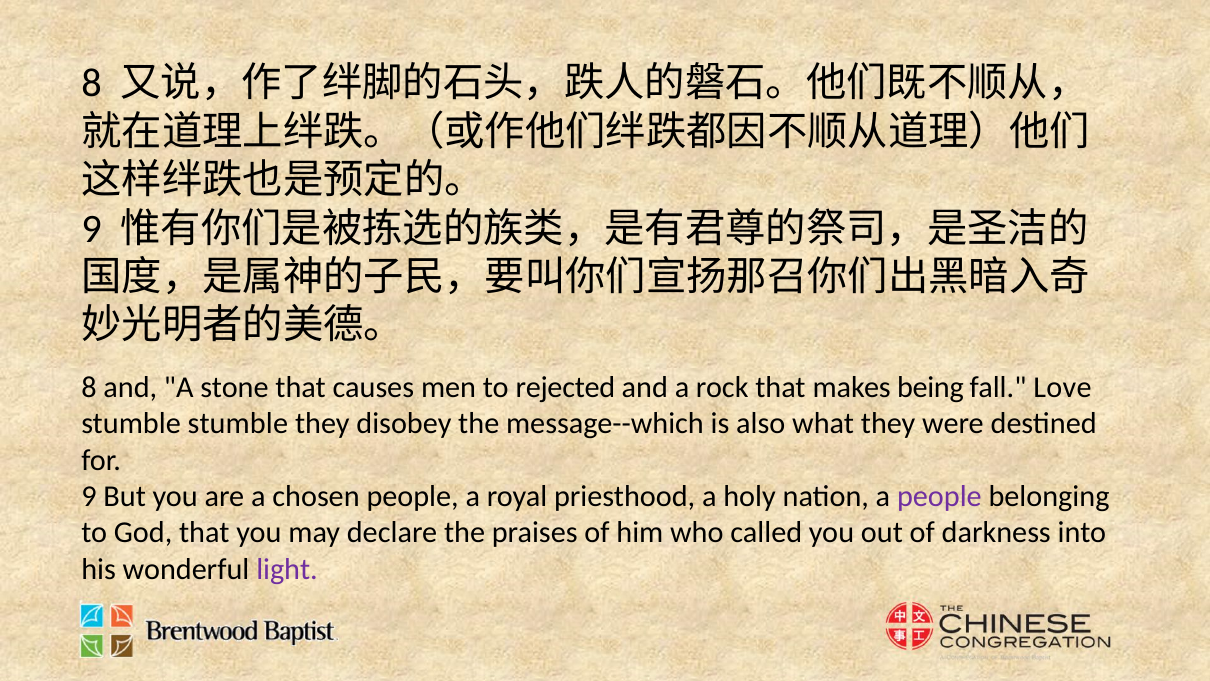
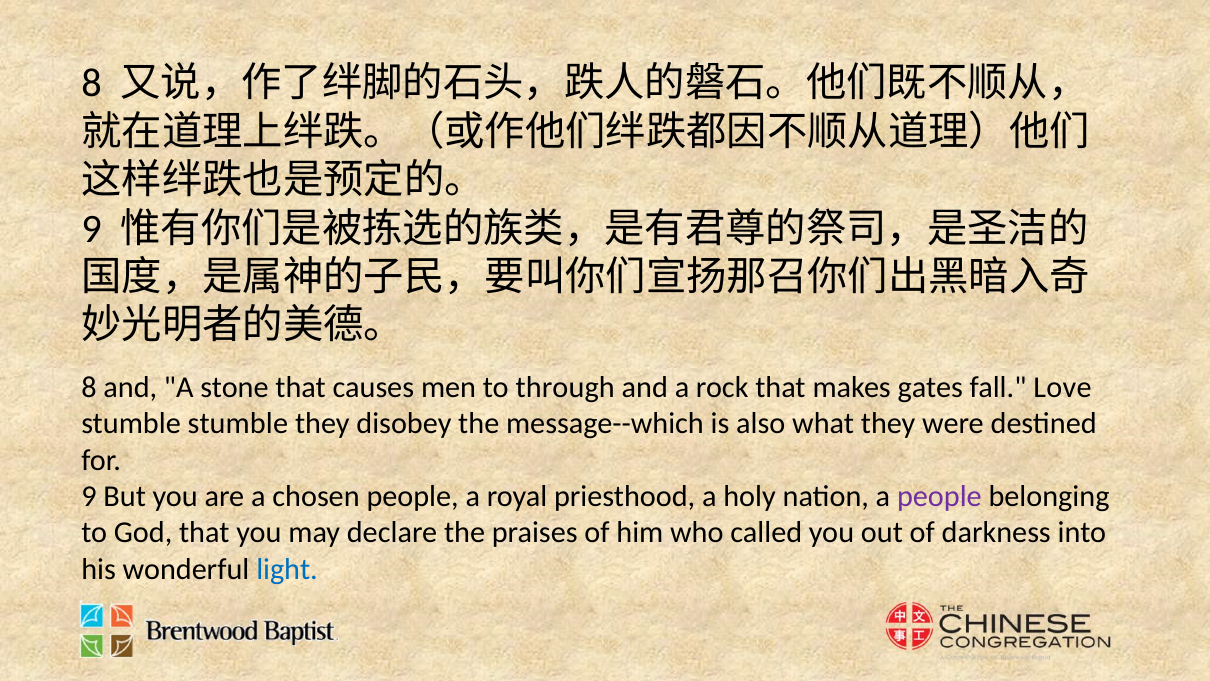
rejected: rejected -> through
being: being -> gates
light colour: purple -> blue
